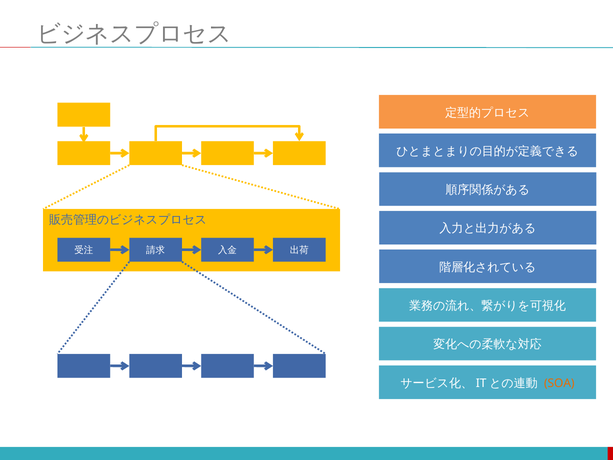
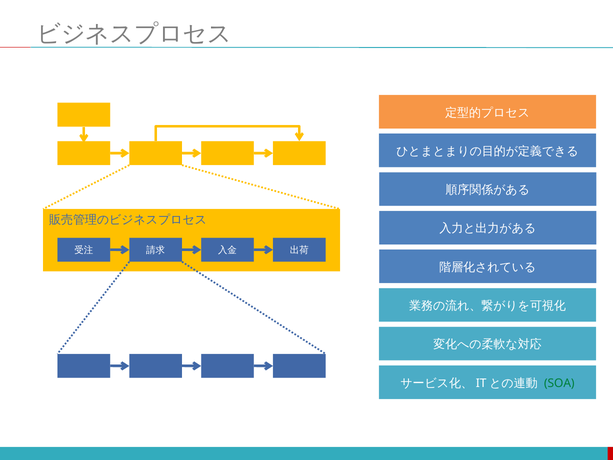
SOA colour: orange -> green
